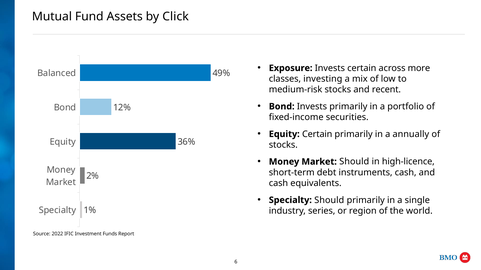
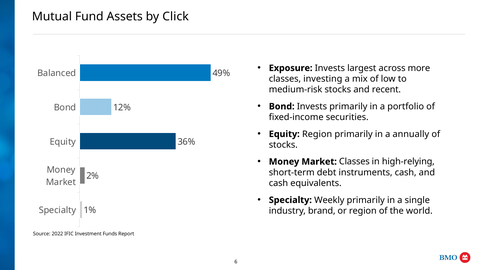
Invests certain: certain -> largest
Equity Certain: Certain -> Region
Market Should: Should -> Classes
high-licence: high-licence -> high-relying
Specialty Should: Should -> Weekly
series: series -> brand
